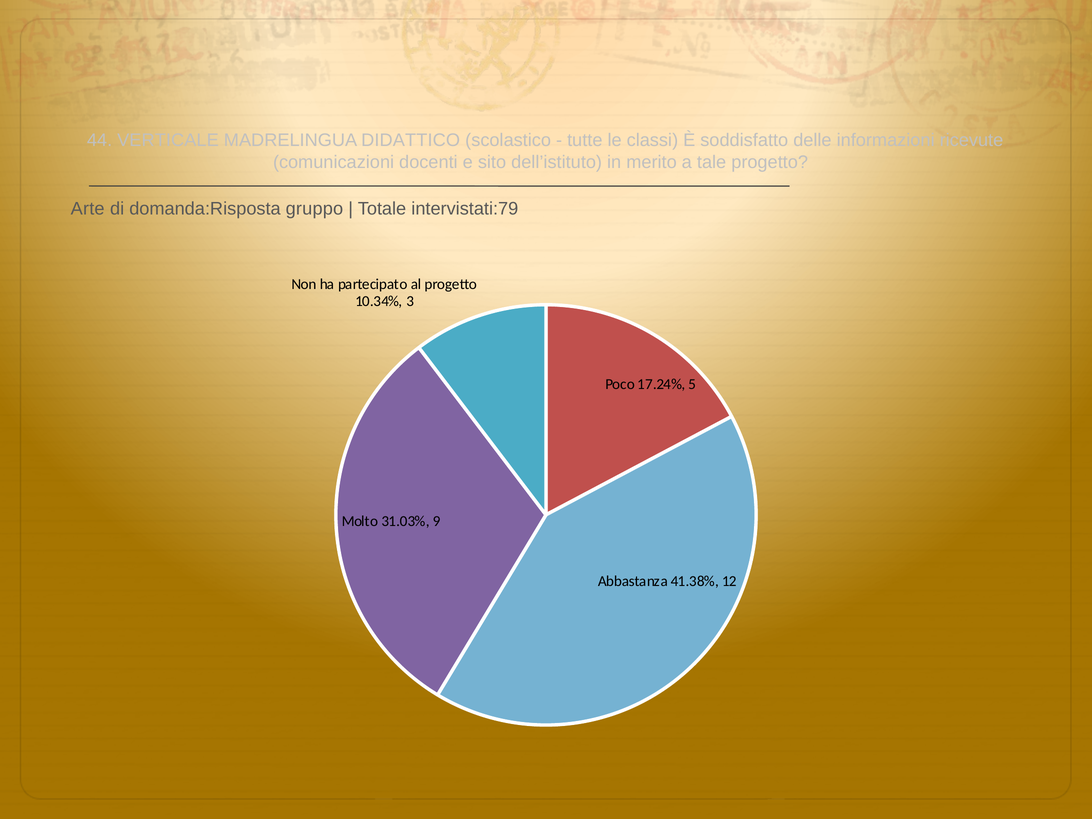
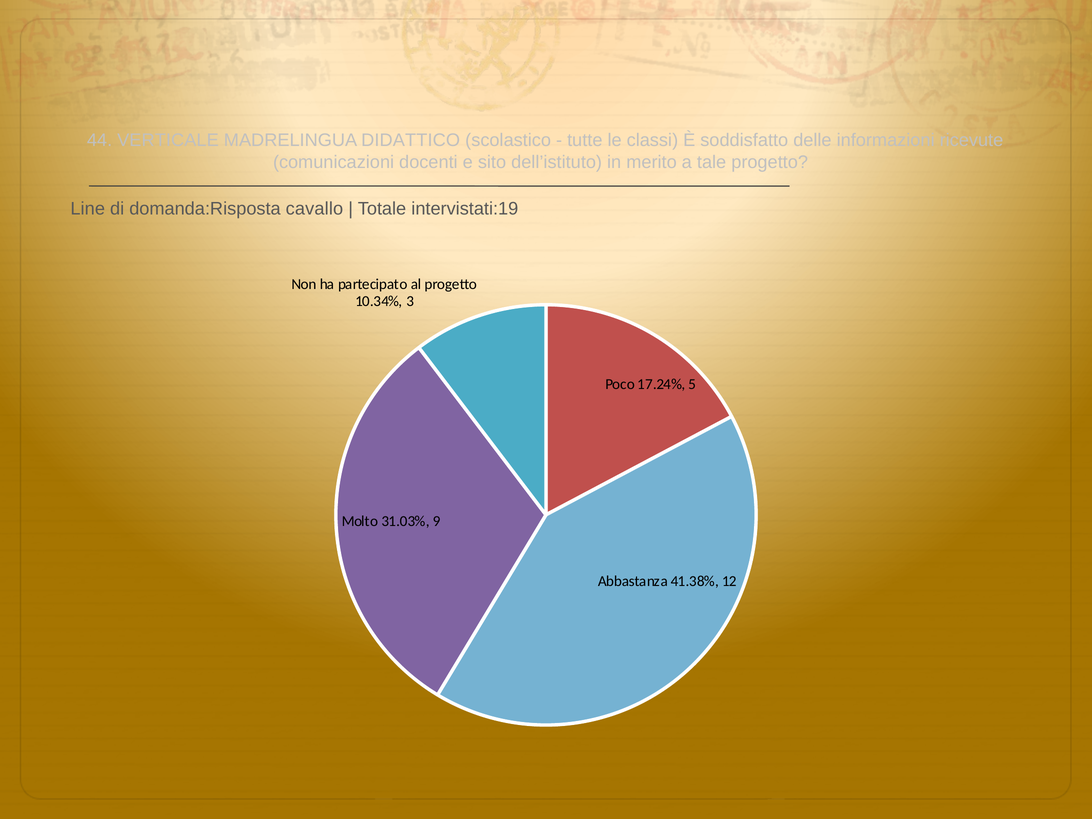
Arte: Arte -> Line
gruppo: gruppo -> cavallo
intervistati:79: intervistati:79 -> intervistati:19
